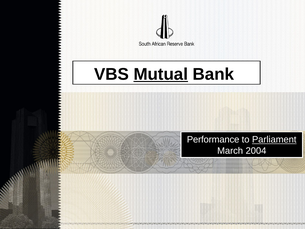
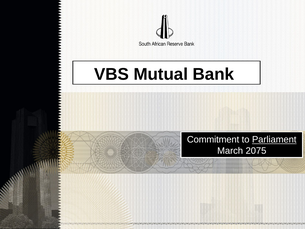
Mutual underline: present -> none
Performance: Performance -> Commitment
2004: 2004 -> 2075
